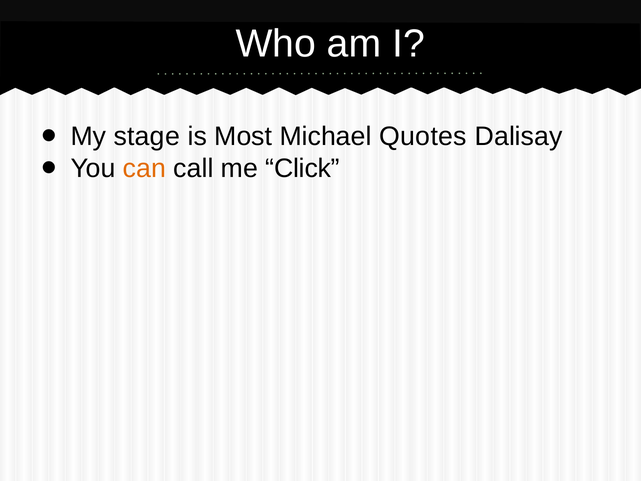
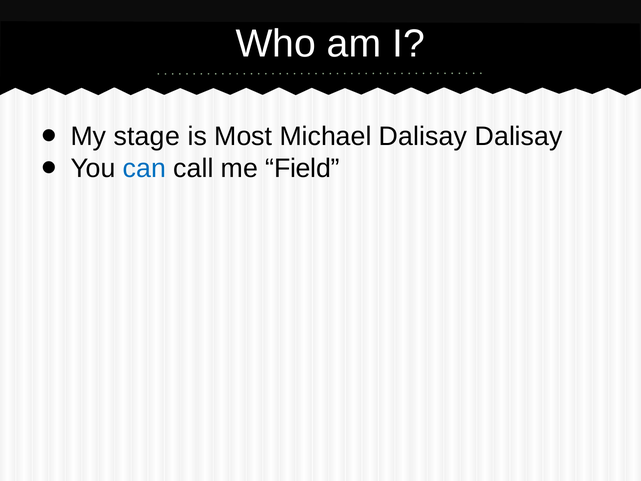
Michael Quotes: Quotes -> Dalisay
can colour: orange -> blue
Click: Click -> Field
